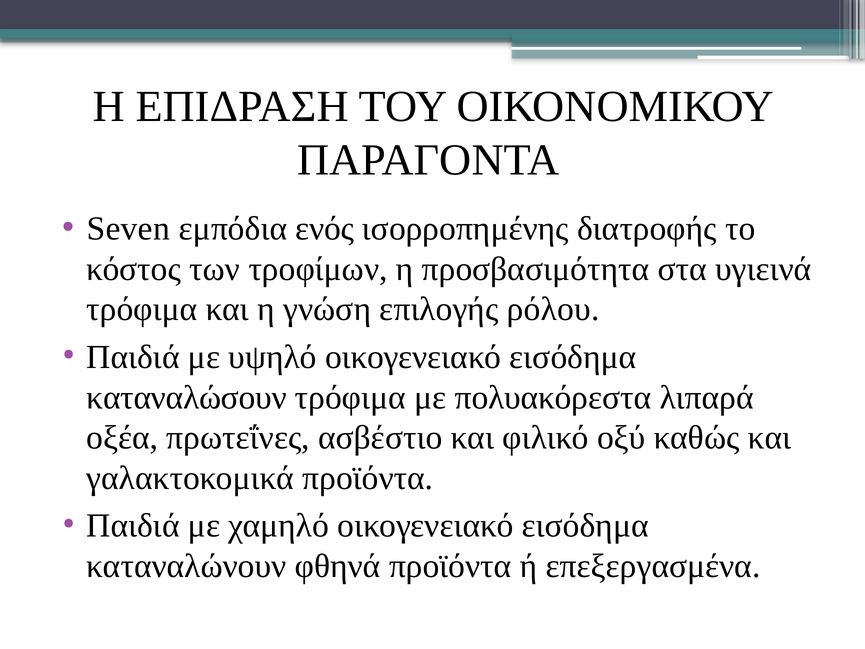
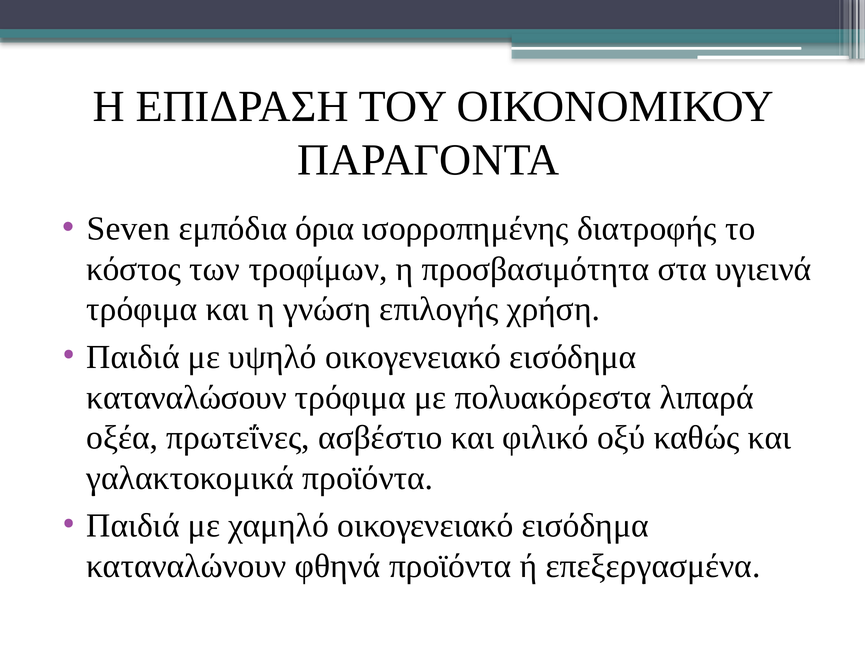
ενός: ενός -> όρια
ρόλου: ρόλου -> χρήση
